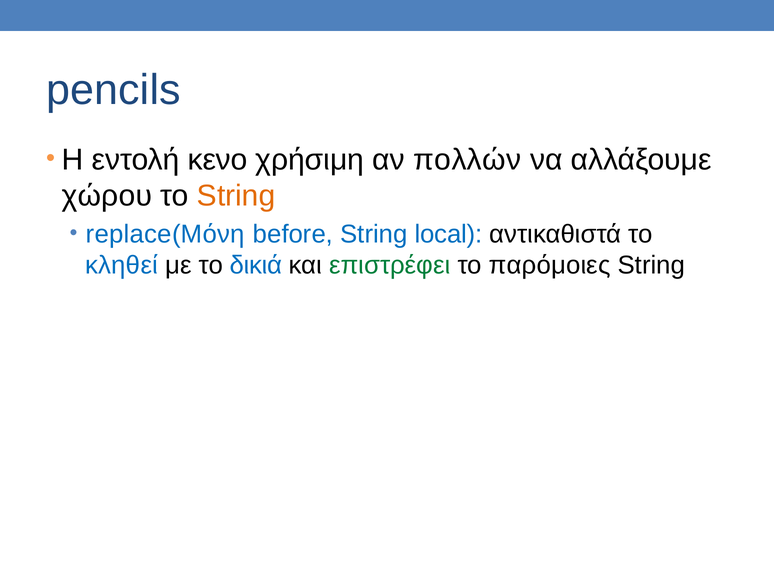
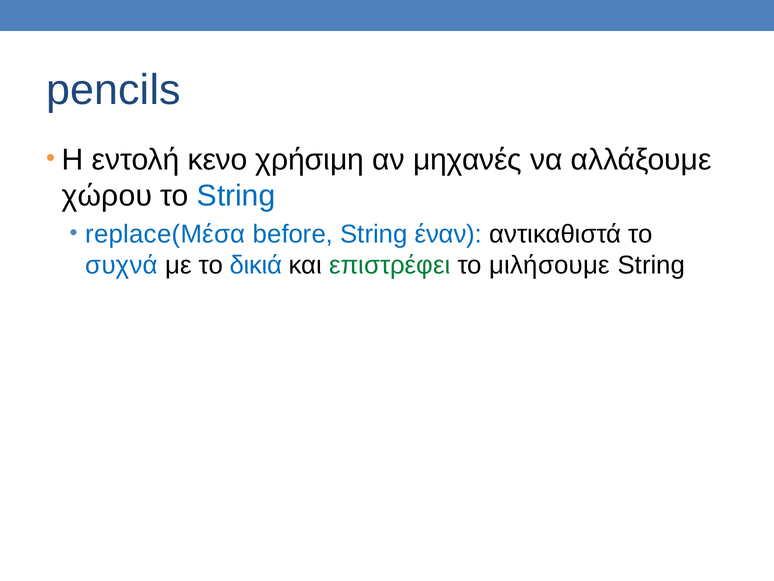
πολλών: πολλών -> μηχανές
String at (236, 196) colour: orange -> blue
replace(Μόνη: replace(Μόνη -> replace(Μέσα
local: local -> έναν
κληθεί: κληθεί -> συχνά
παρόμοιες: παρόμοιες -> μιλήσουμε
